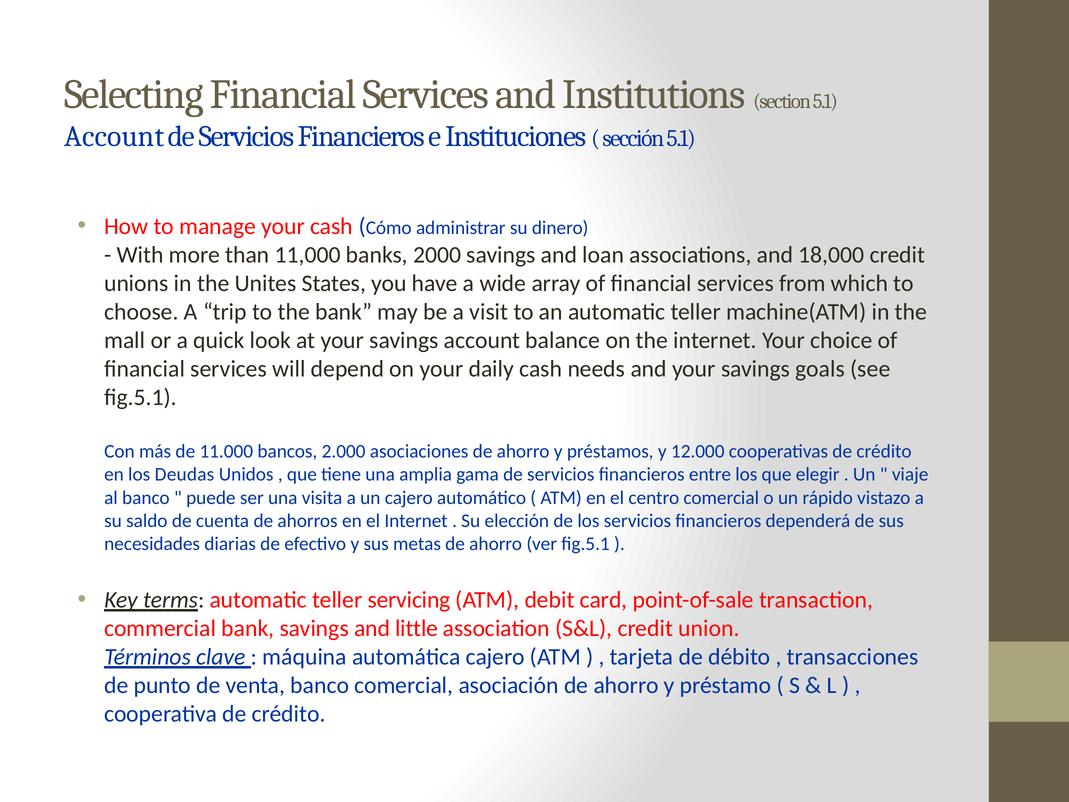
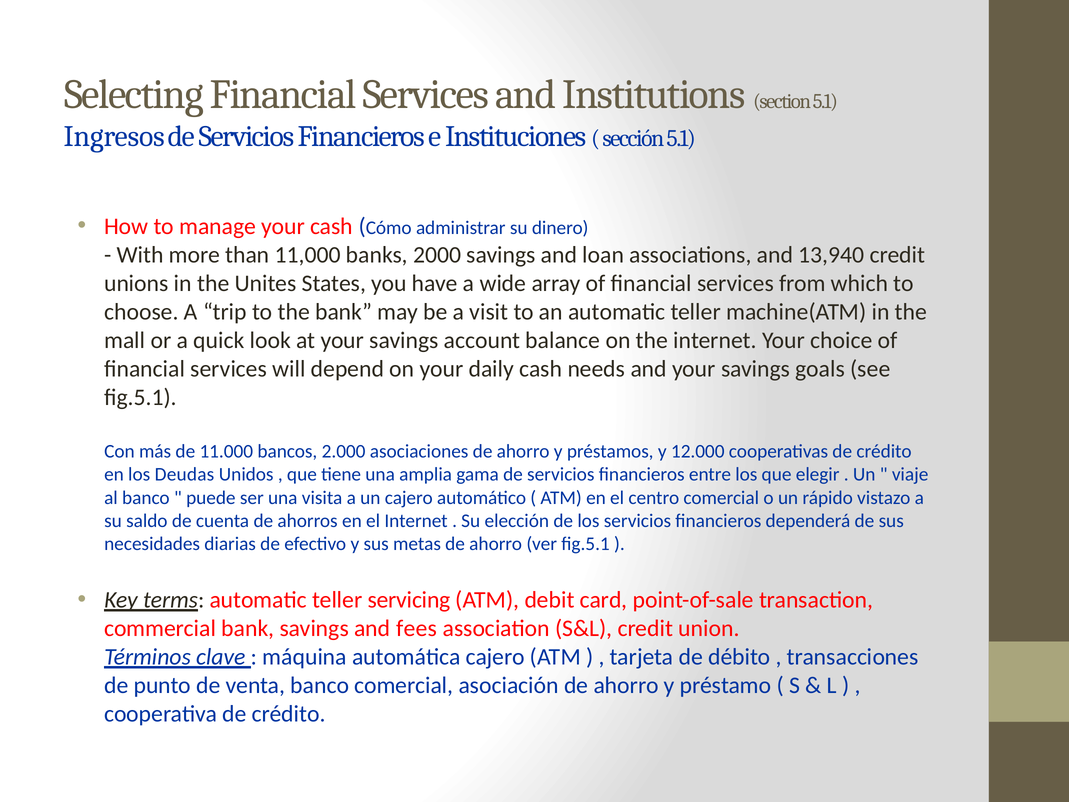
Account at (114, 137): Account -> Ingresos
18,000: 18,000 -> 13,940
little: little -> fees
